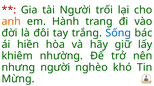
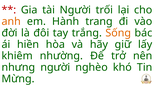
Sống colour: blue -> orange
